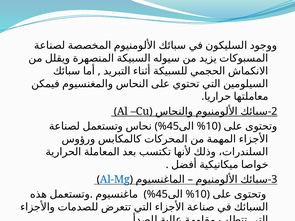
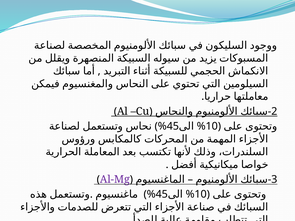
Al-Mg colour: blue -> purple
